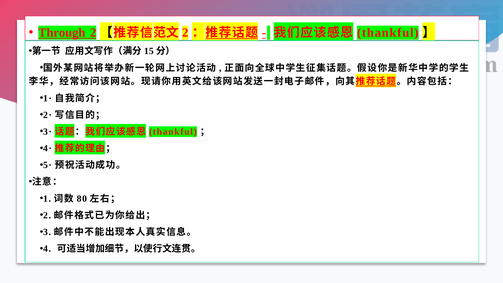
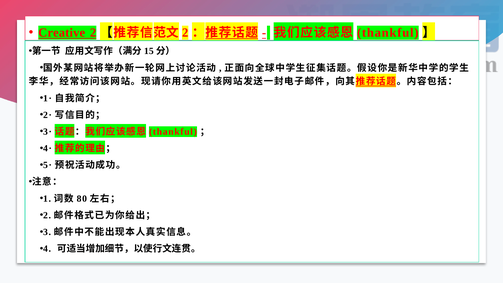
Through: Through -> Creative
